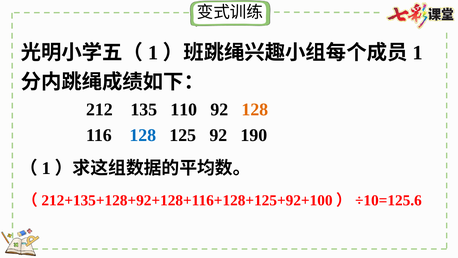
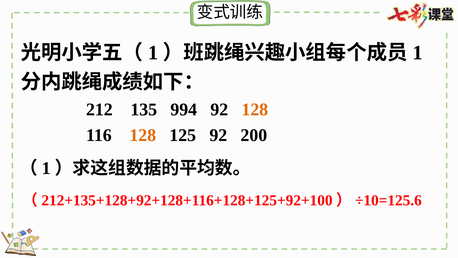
110: 110 -> 994
128 at (143, 135) colour: blue -> orange
190: 190 -> 200
